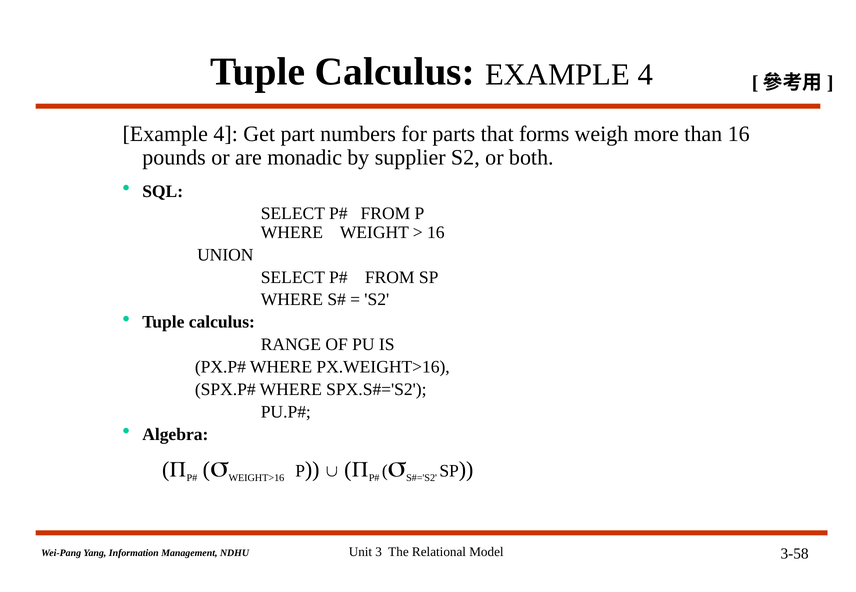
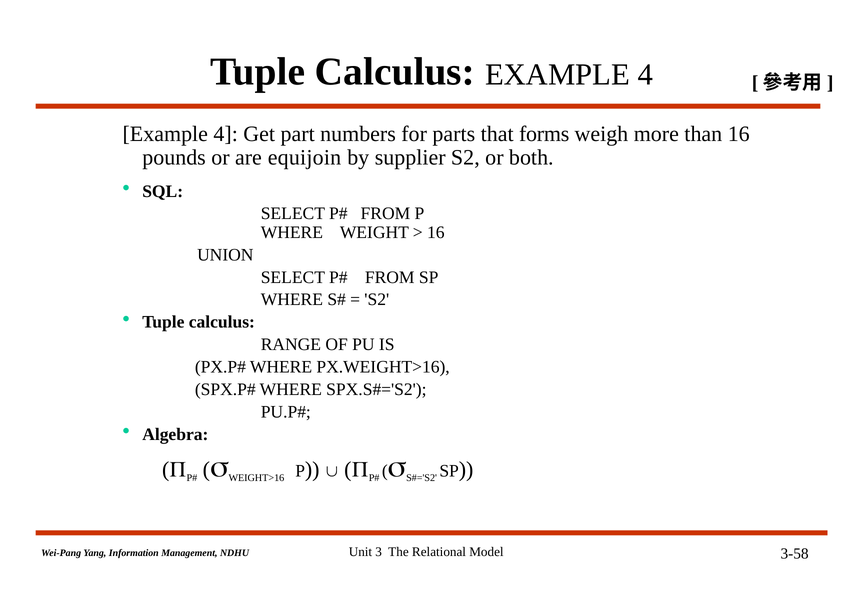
monadic: monadic -> equijoin
